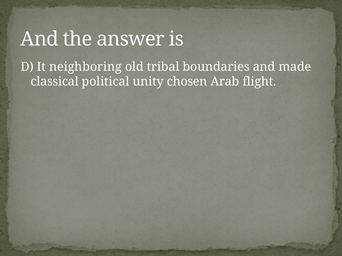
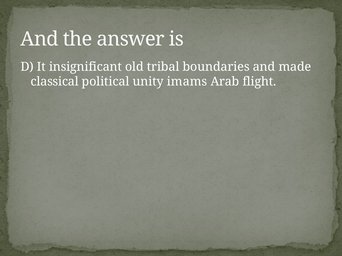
neighboring: neighboring -> insignificant
chosen: chosen -> imams
